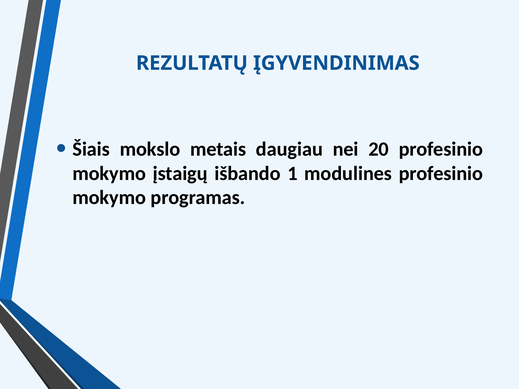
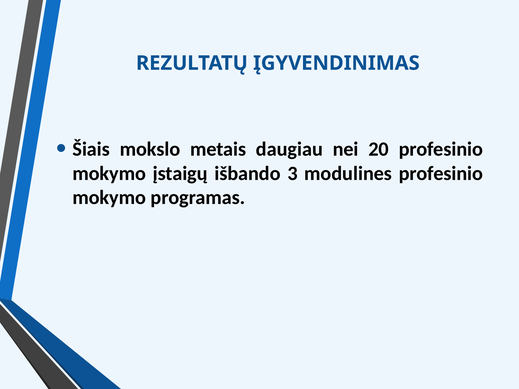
1: 1 -> 3
